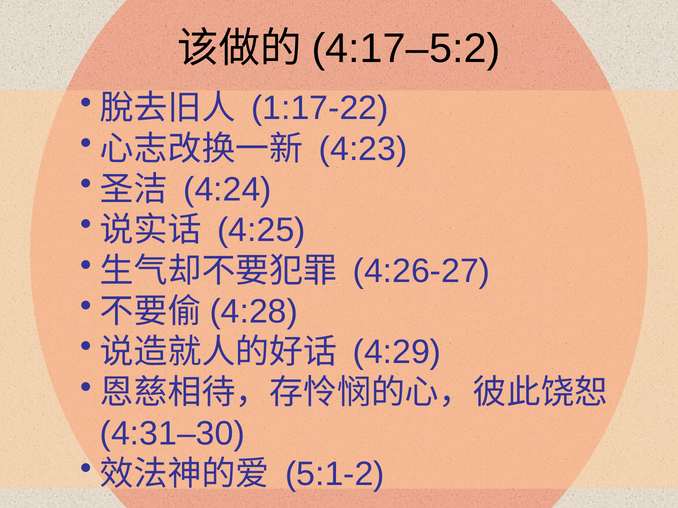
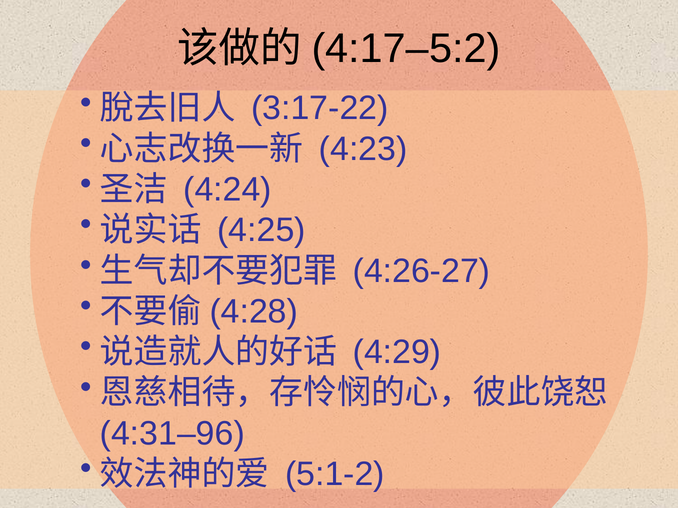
1:17-22: 1:17-22 -> 3:17-22
4:31–30: 4:31–30 -> 4:31–96
